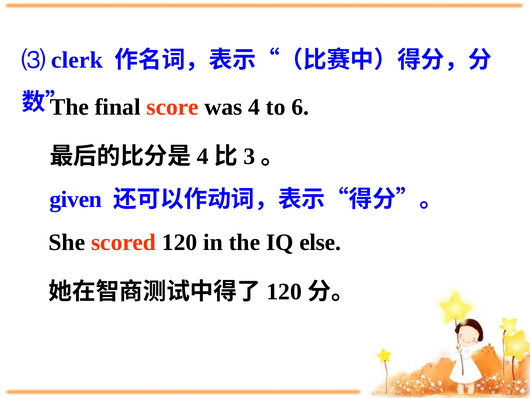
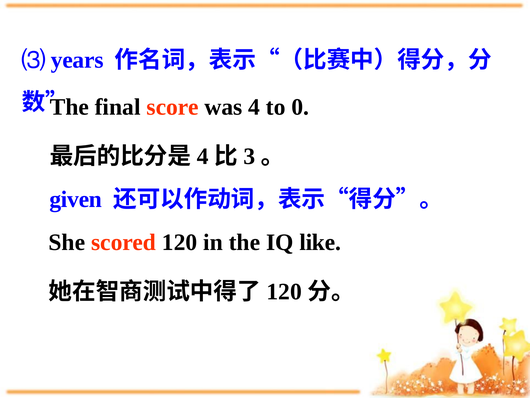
clerk: clerk -> years
6: 6 -> 0
else: else -> like
